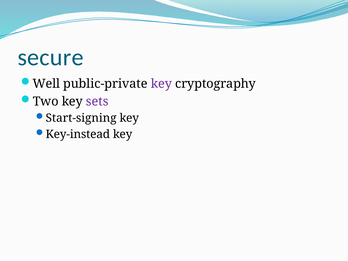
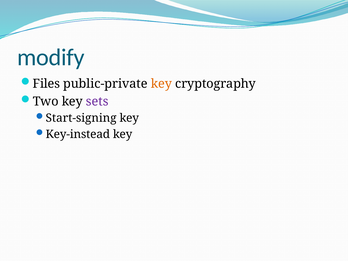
secure: secure -> modify
Well: Well -> Files
key at (161, 84) colour: purple -> orange
